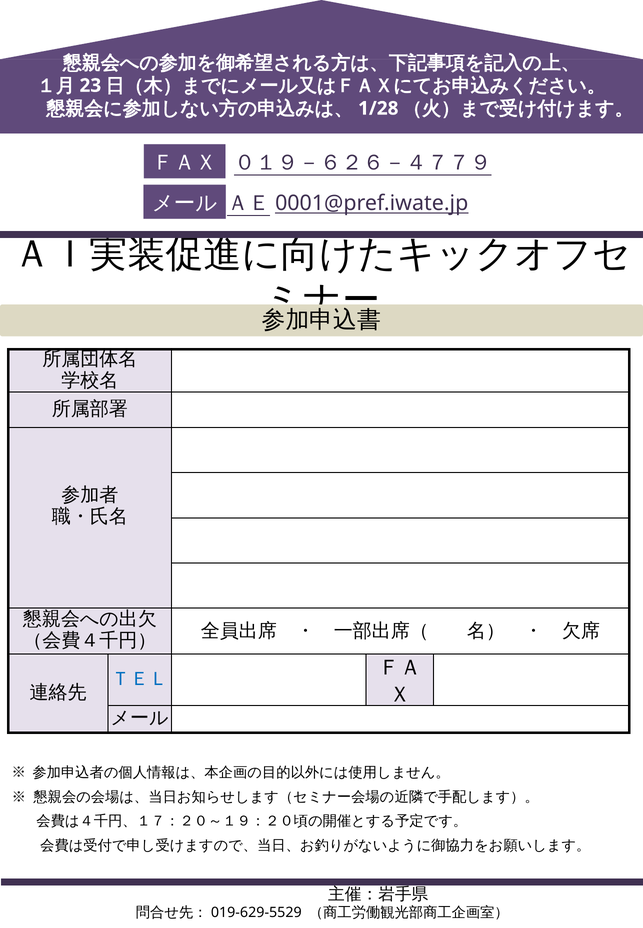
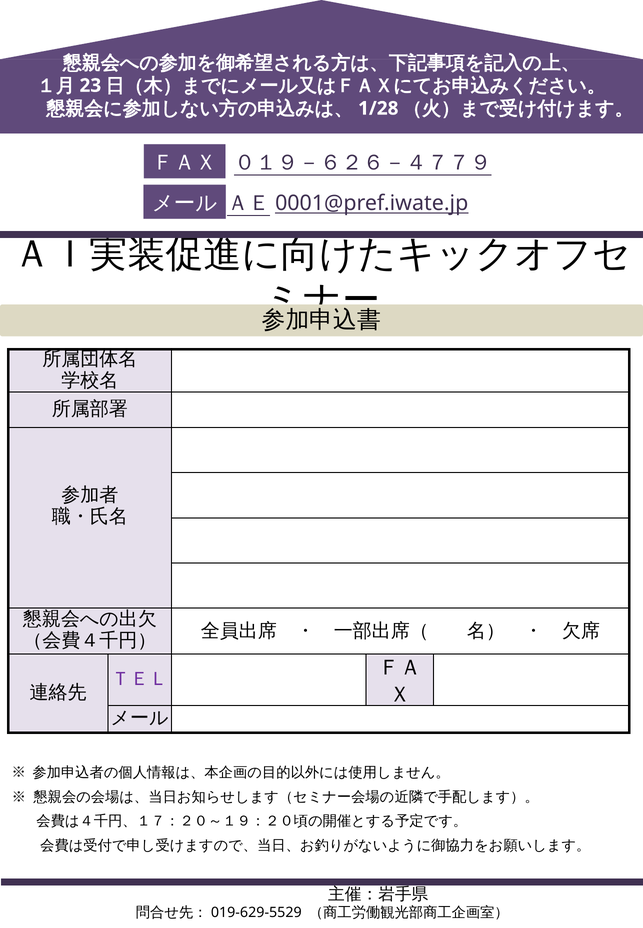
ＴＥＬ colour: blue -> purple
